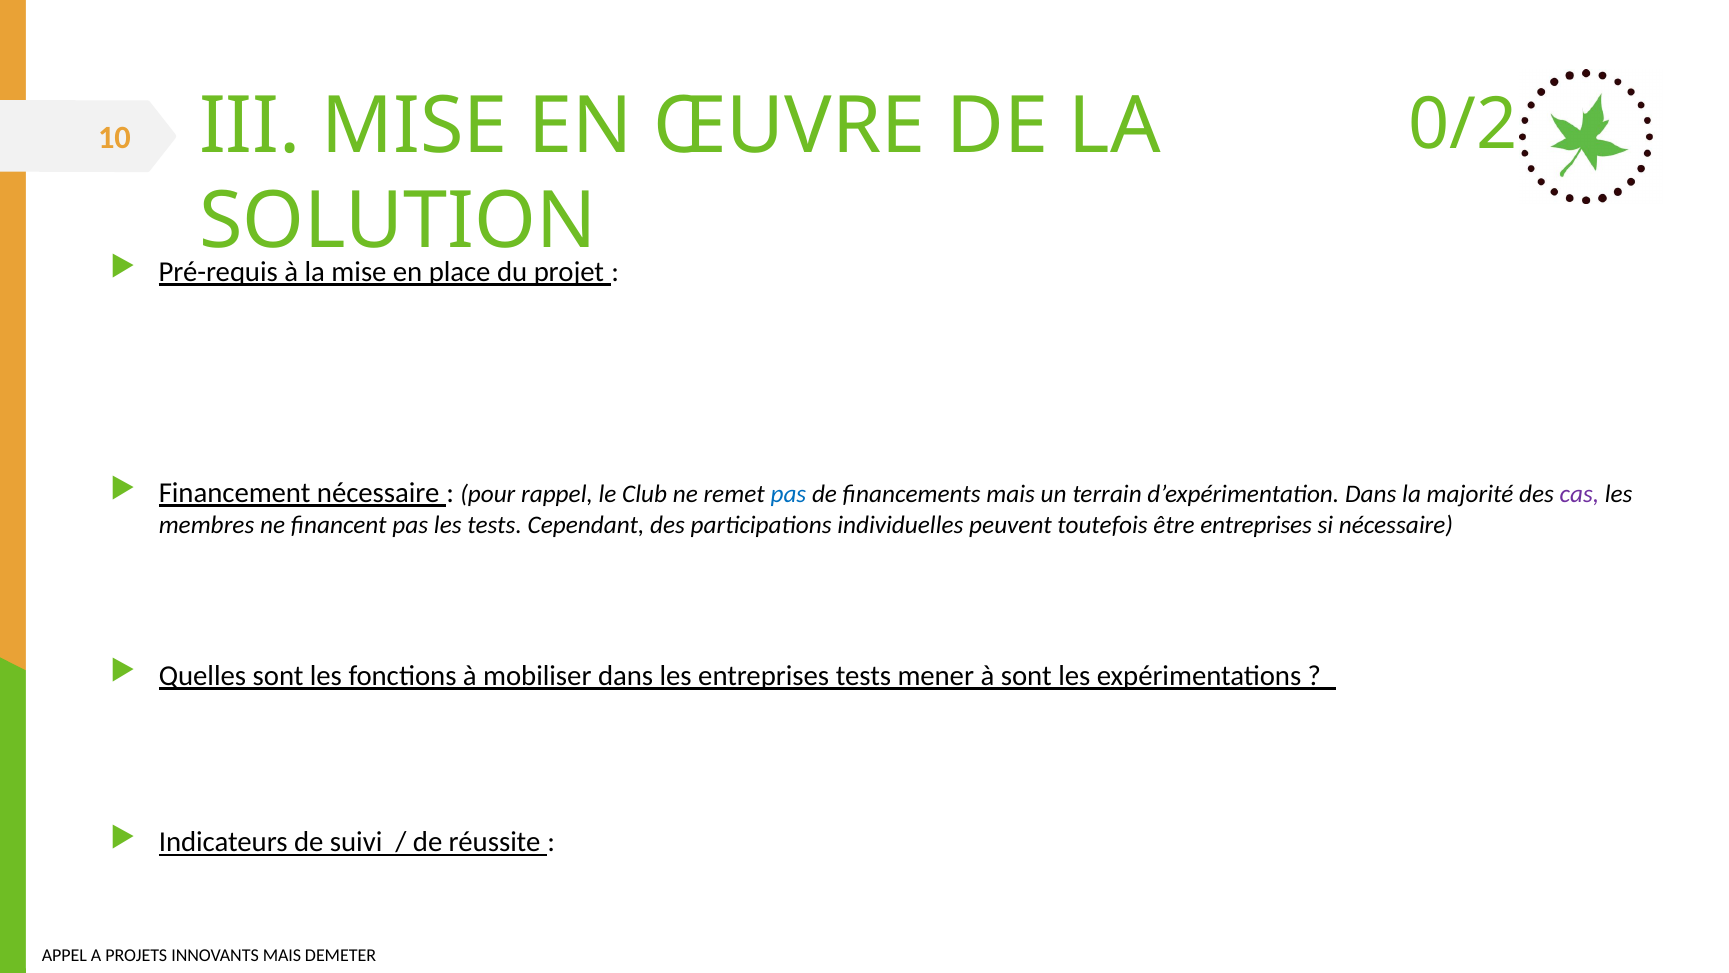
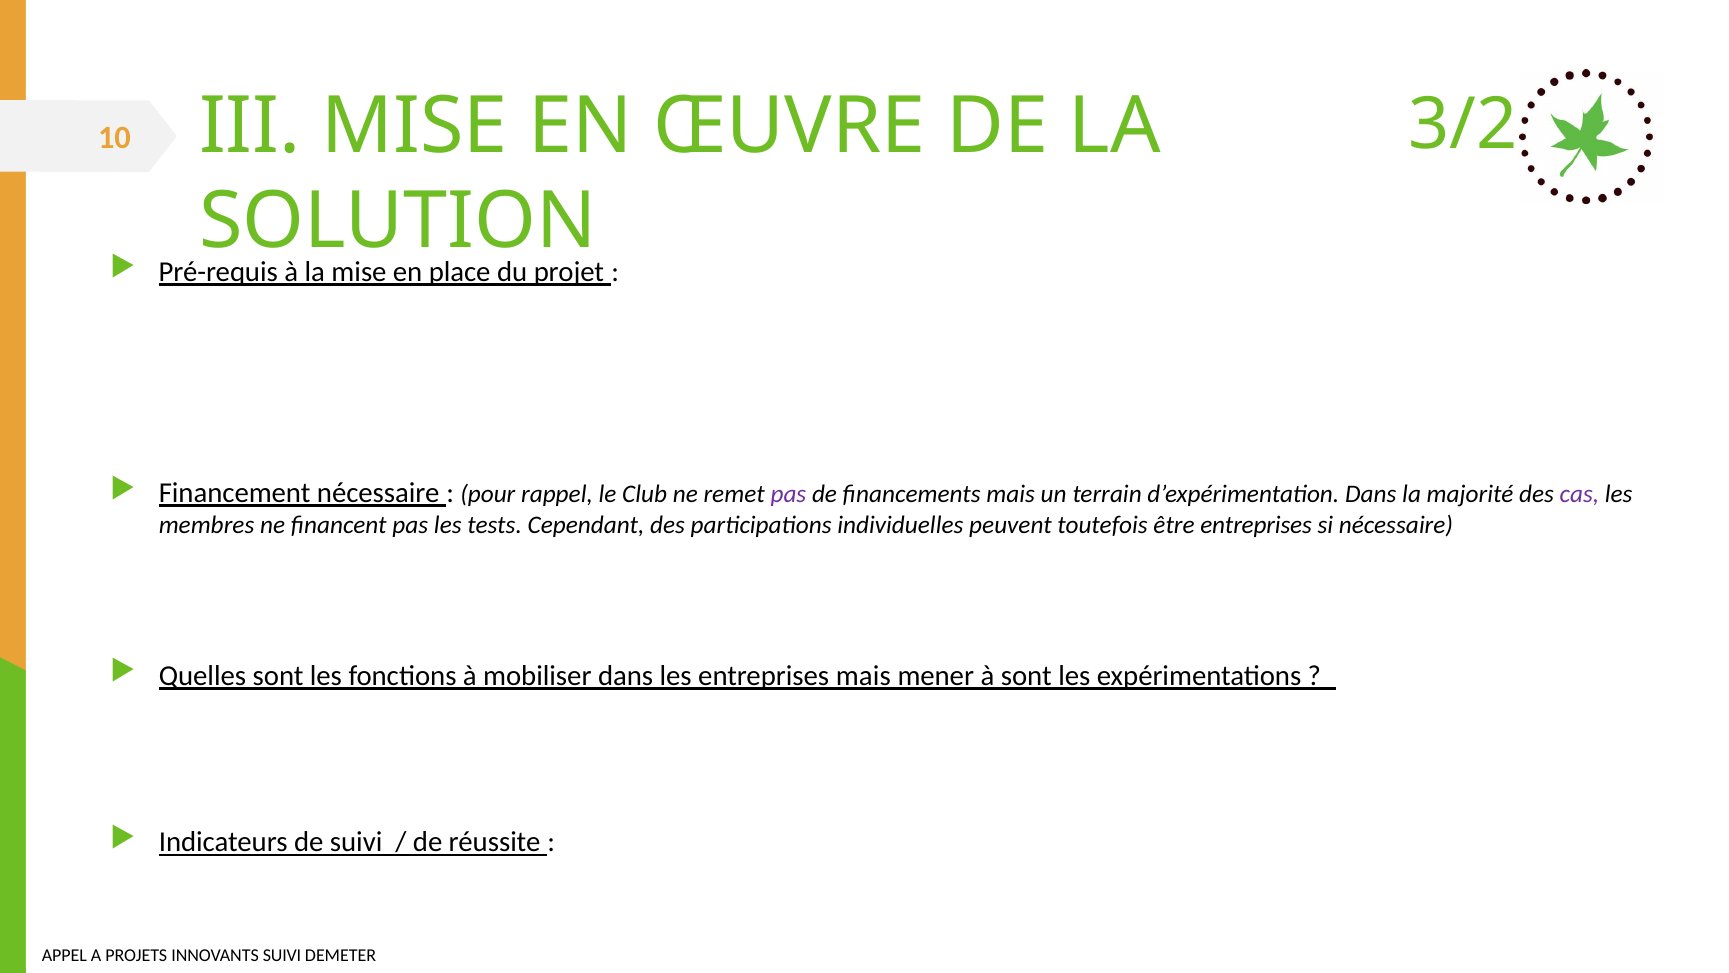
0/2: 0/2 -> 3/2
pas at (788, 494) colour: blue -> purple
entreprises tests: tests -> mais
MAIS at (282, 955): MAIS -> SUIVI
